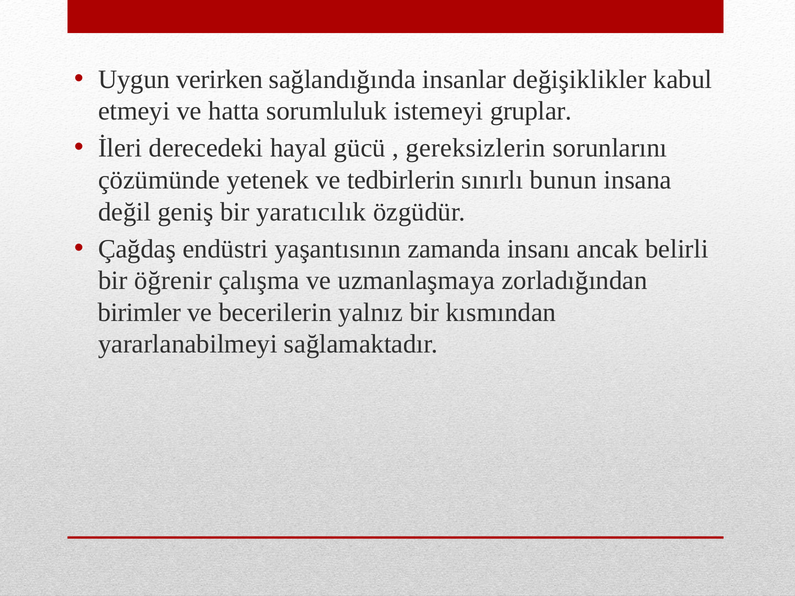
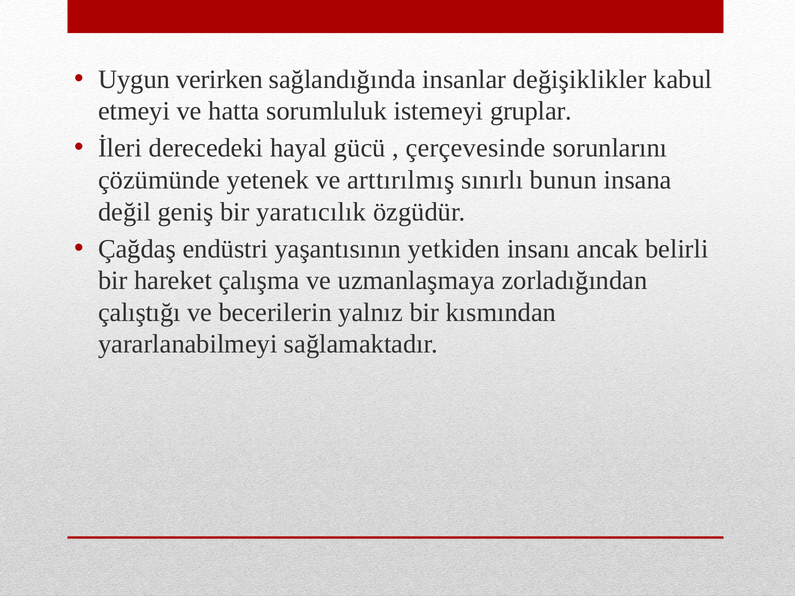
gereksizlerin: gereksizlerin -> çerçevesinde
tedbirlerin: tedbirlerin -> arttırılmış
zamanda: zamanda -> yetkiden
öğrenir: öğrenir -> hareket
birimler: birimler -> çalıştığı
